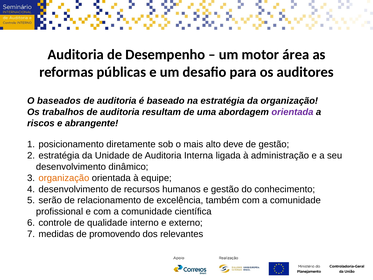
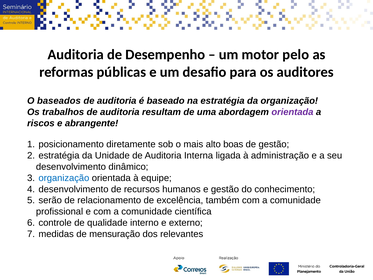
área: área -> pelo
deve: deve -> boas
organização at (64, 178) colour: orange -> blue
promovendo: promovendo -> mensuração
